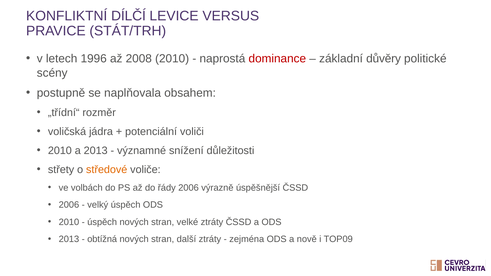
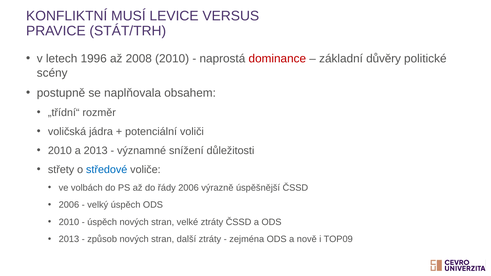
DÍLČÍ: DÍLČÍ -> MUSÍ
středové colour: orange -> blue
obtížná: obtížná -> způsob
